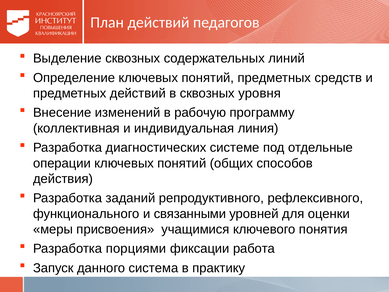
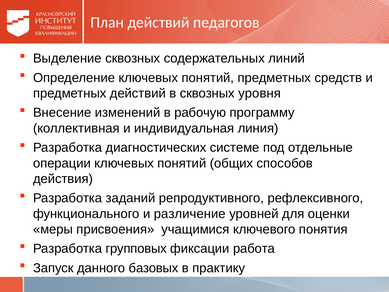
связанными: связанными -> различение
порциями: порциями -> групповых
система: система -> базовых
